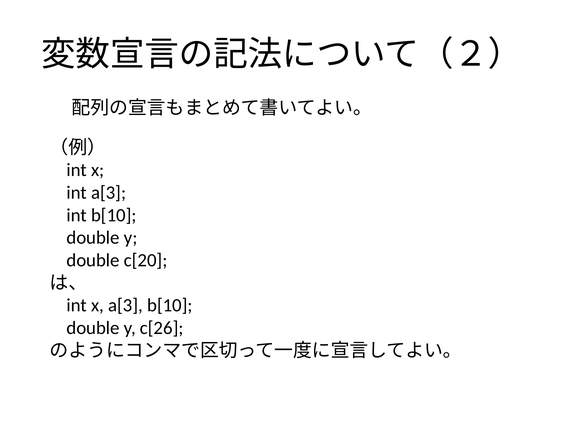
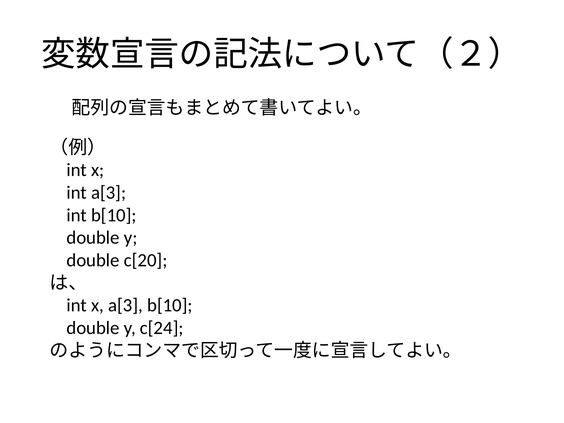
c[26: c[26 -> c[24
